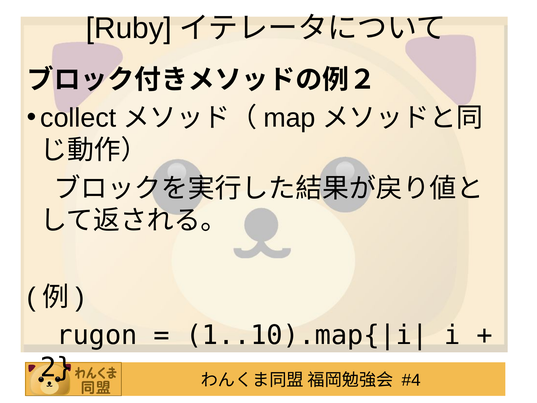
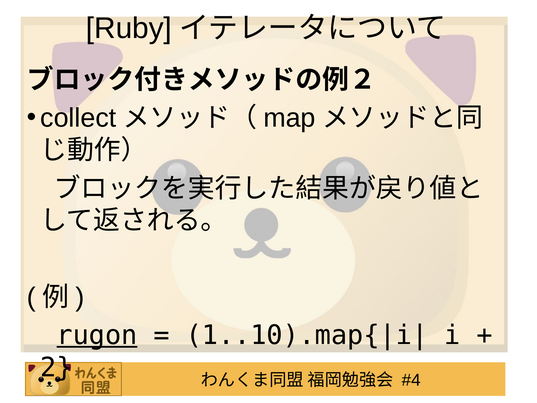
rugon underline: none -> present
